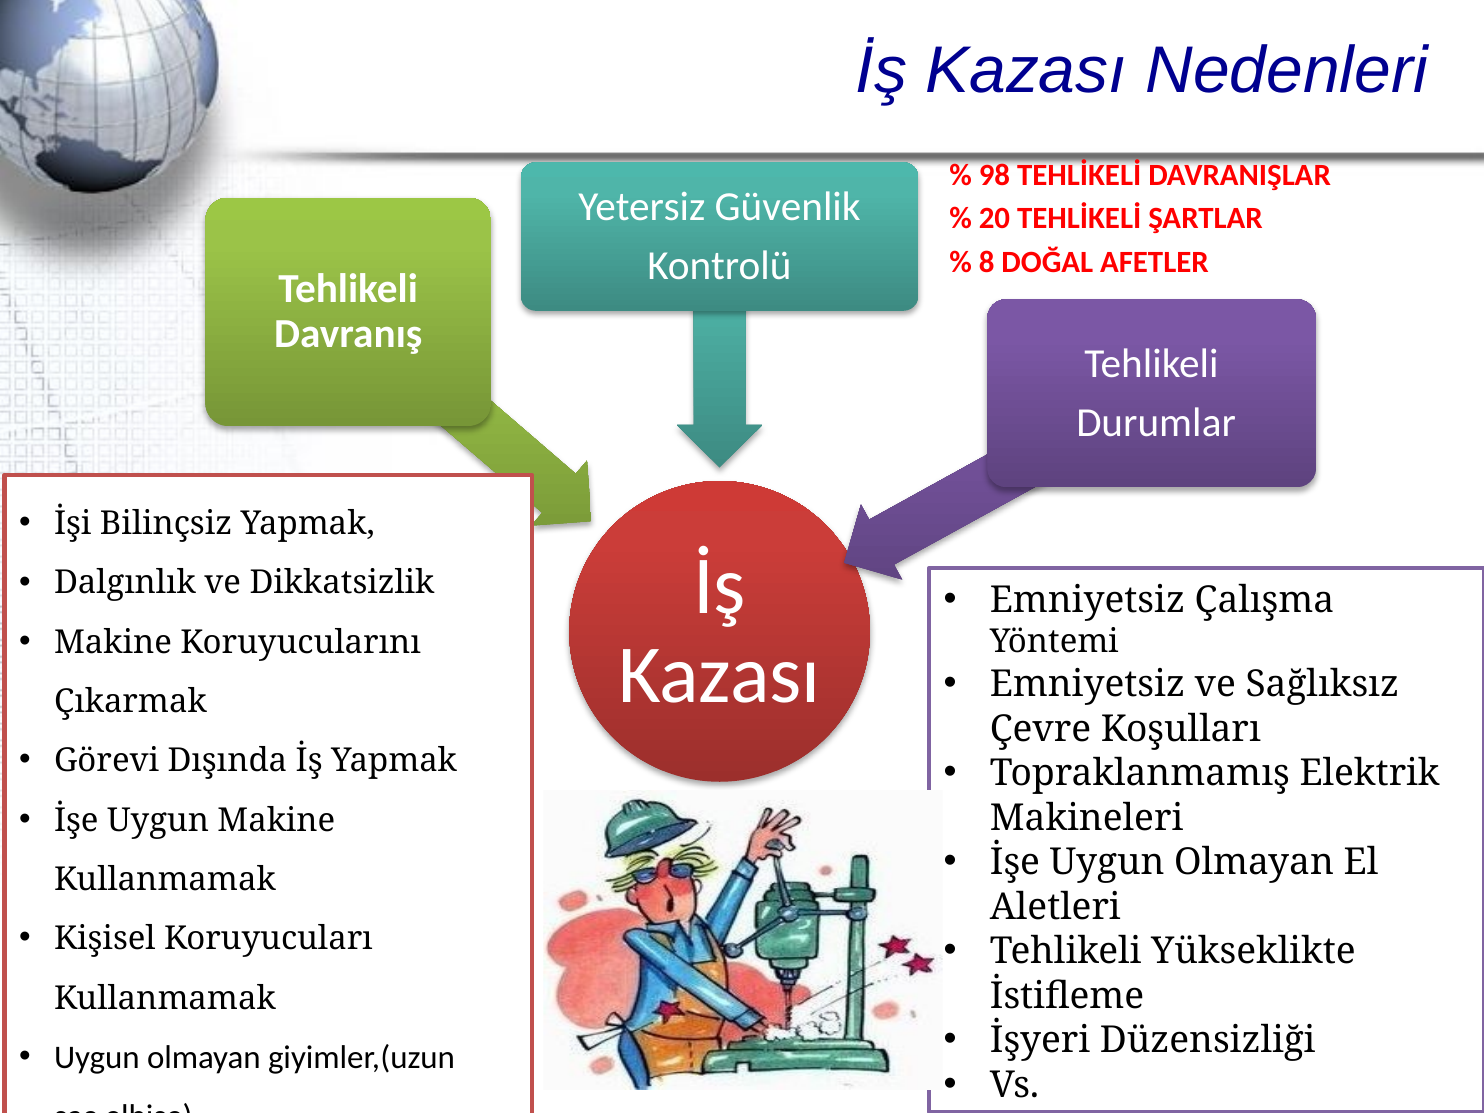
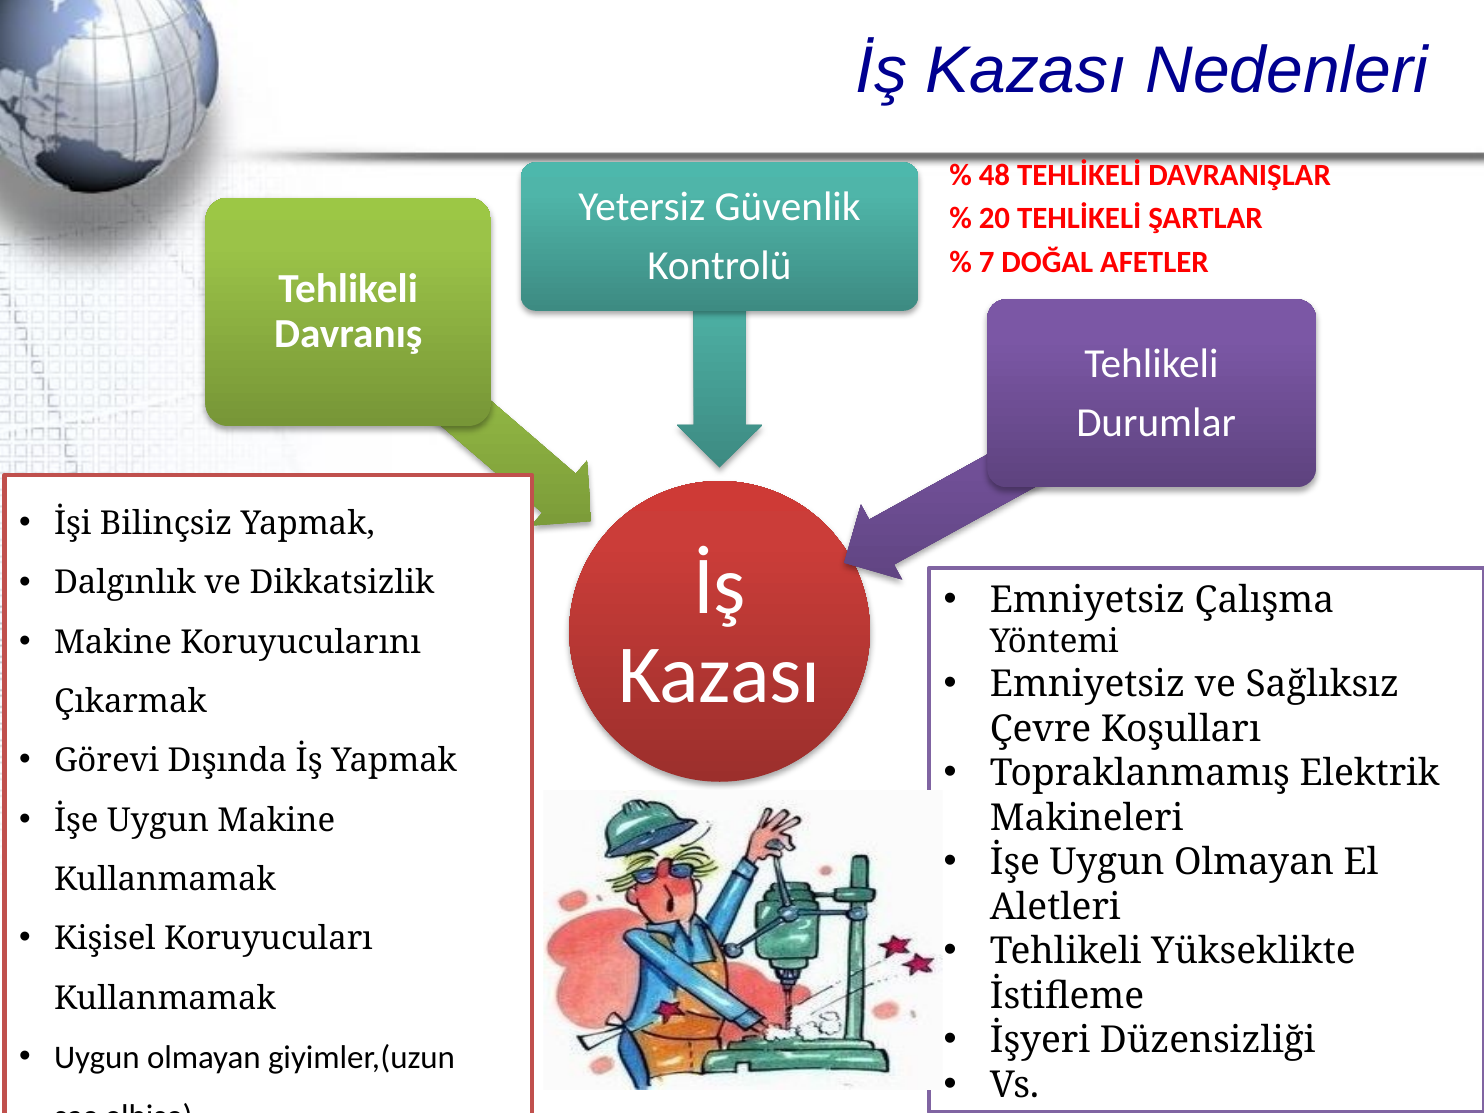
98: 98 -> 48
8: 8 -> 7
